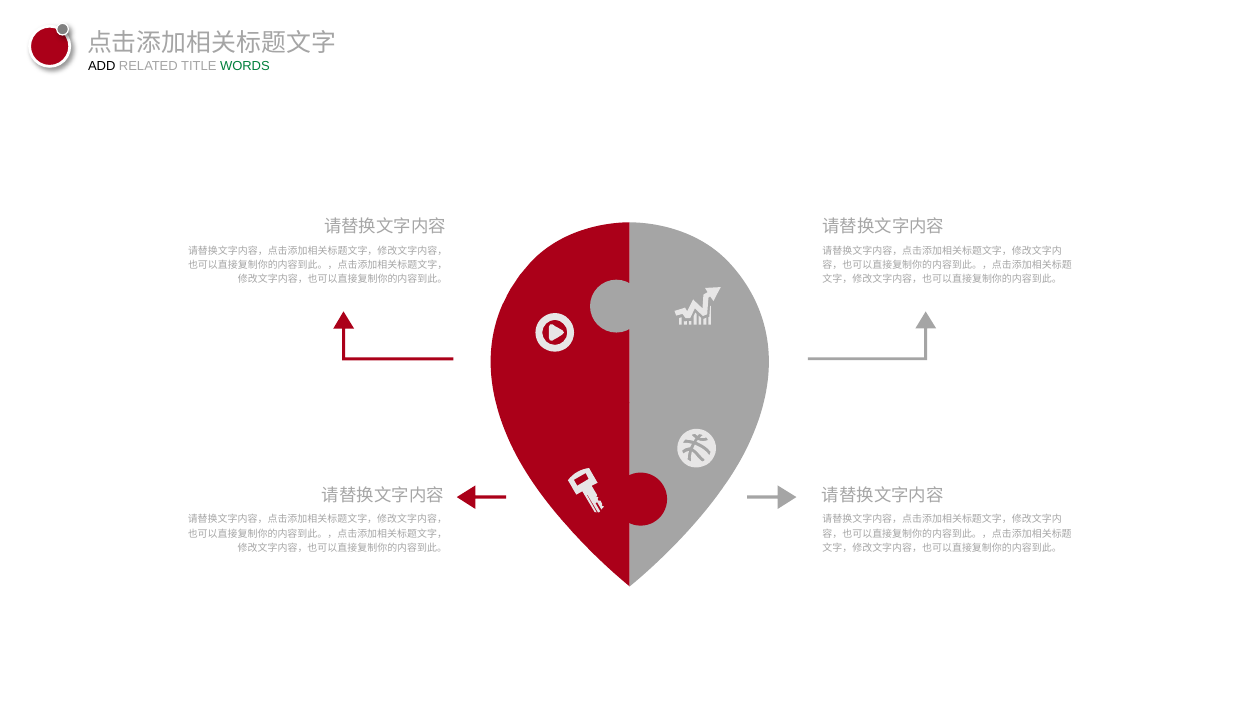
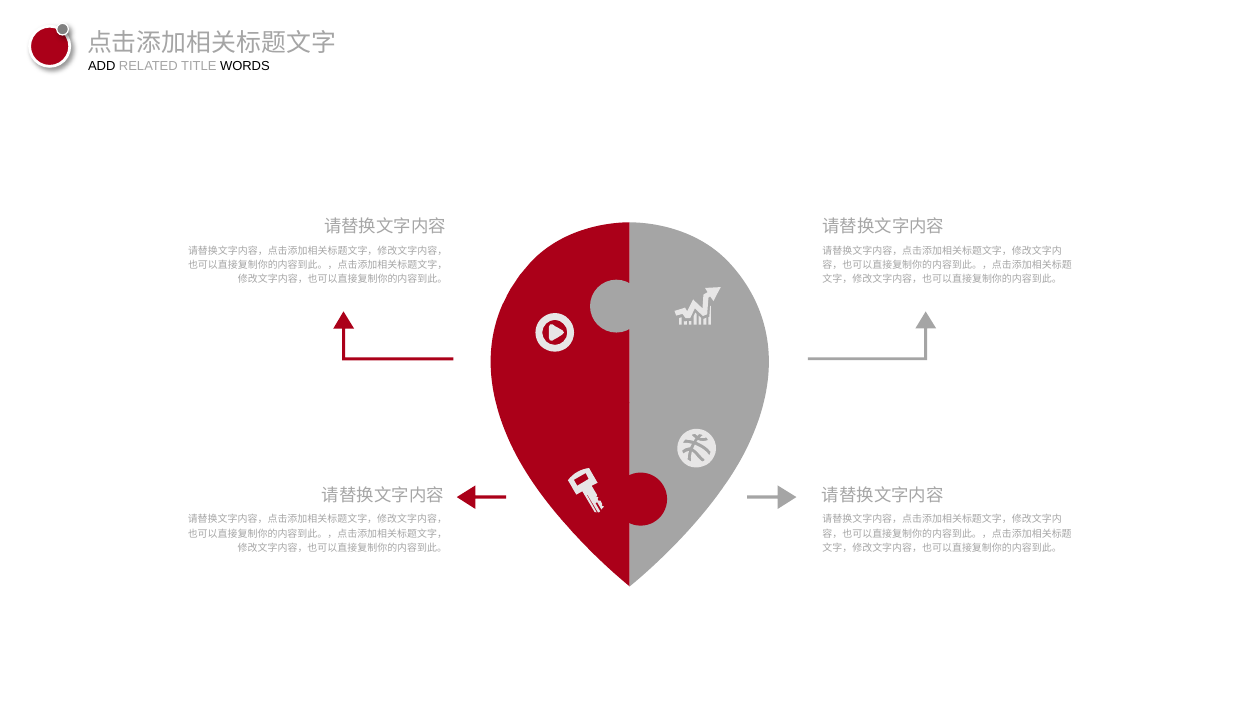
WORDS colour: green -> black
